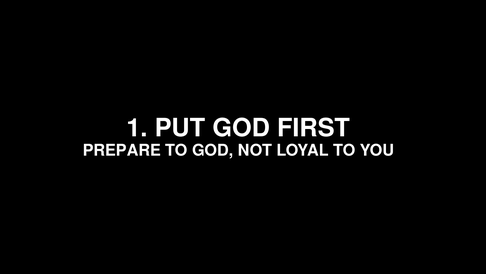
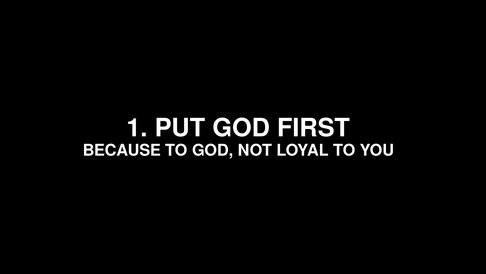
PREPARE: PREPARE -> BECAUSE
